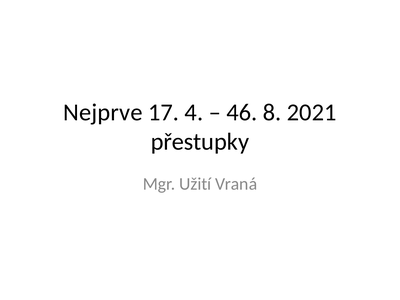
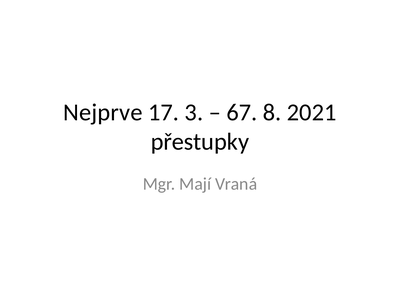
4: 4 -> 3
46: 46 -> 67
Užití: Užití -> Mají
